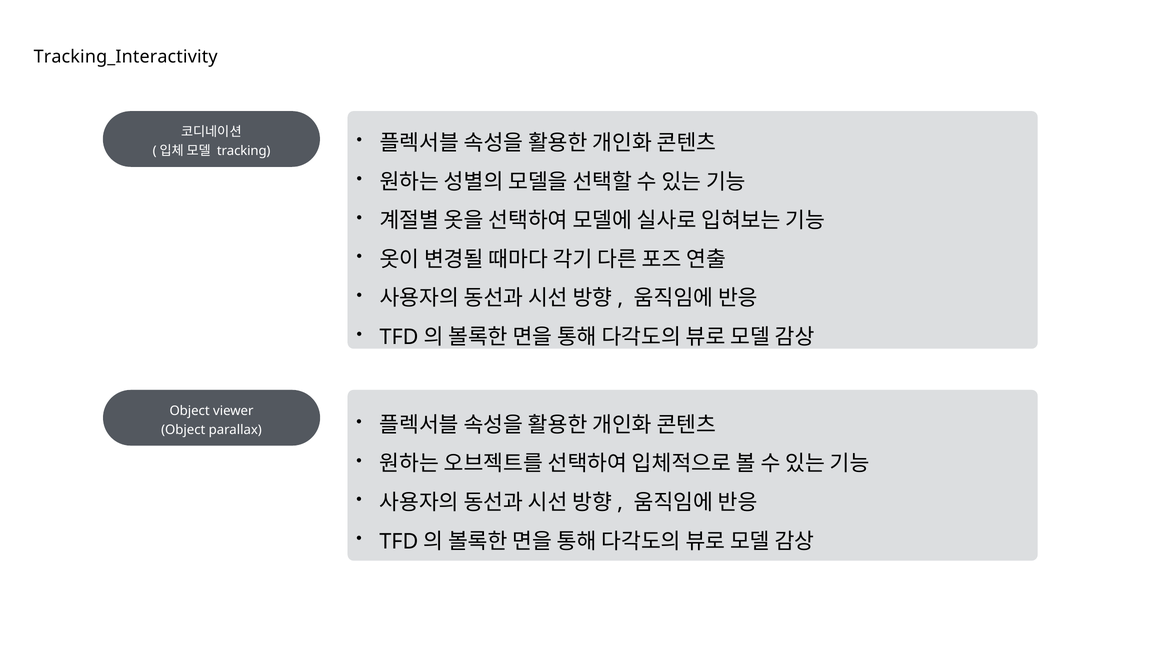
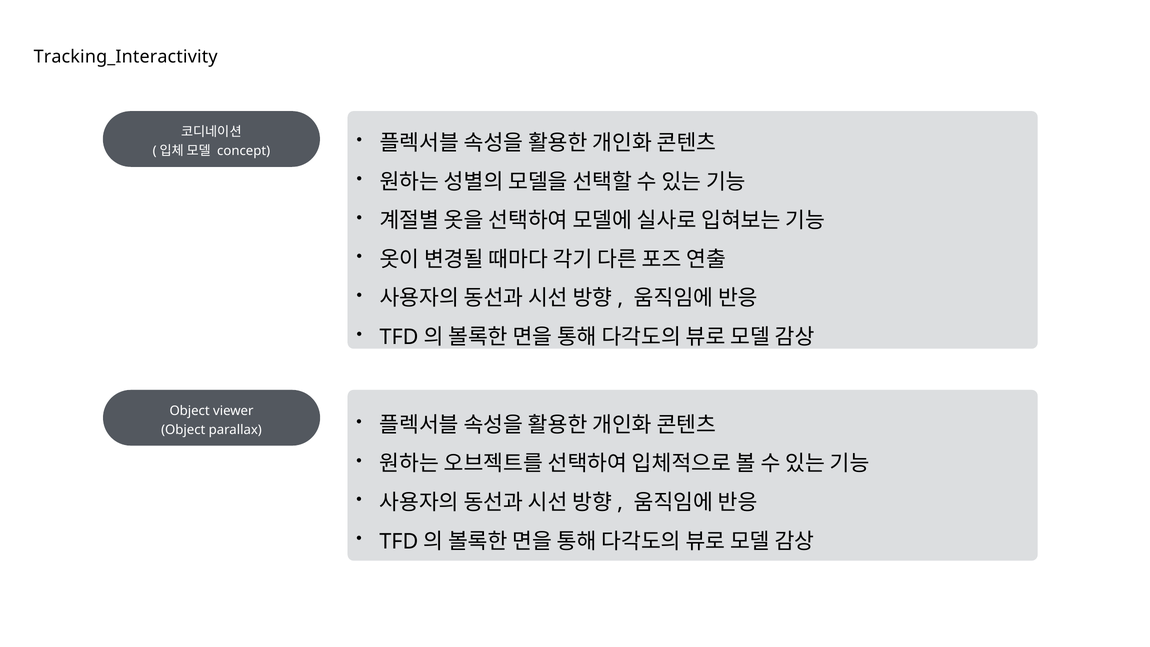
tracking: tracking -> concept
